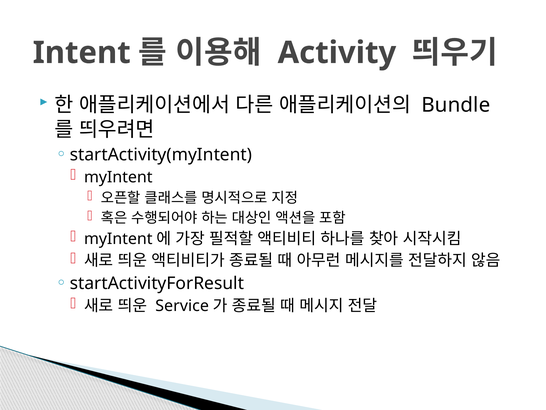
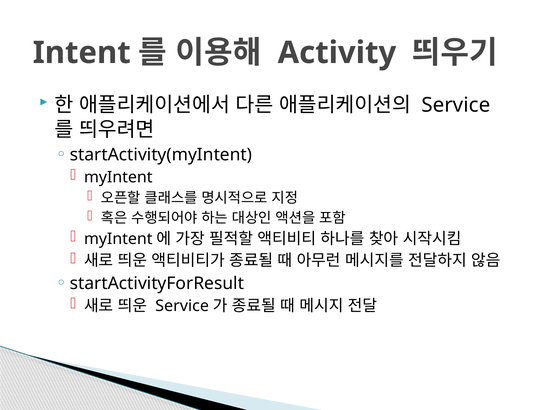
Bundle at (456, 105): Bundle -> Service
